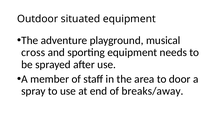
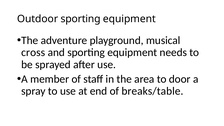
Outdoor situated: situated -> sporting
breaks/away: breaks/away -> breaks/table
